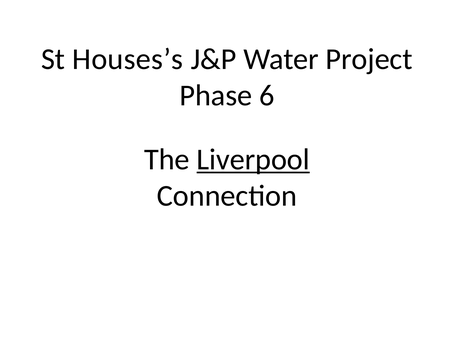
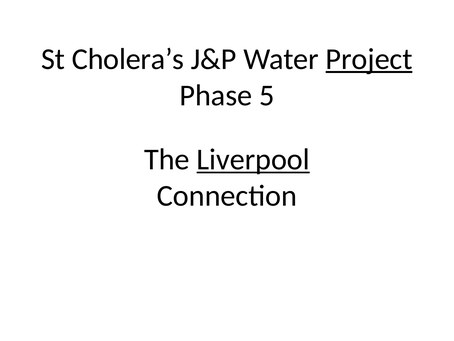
Houses’s: Houses’s -> Cholera’s
Project underline: none -> present
6: 6 -> 5
